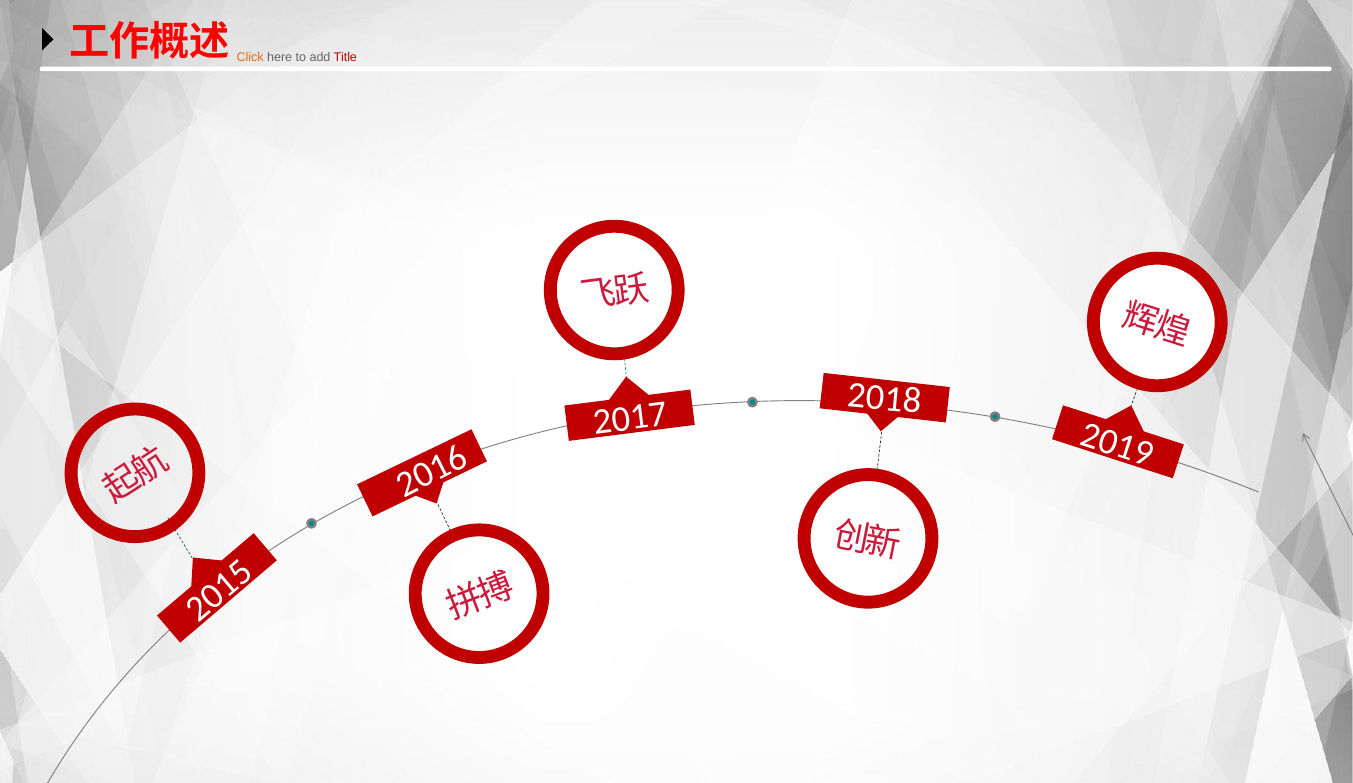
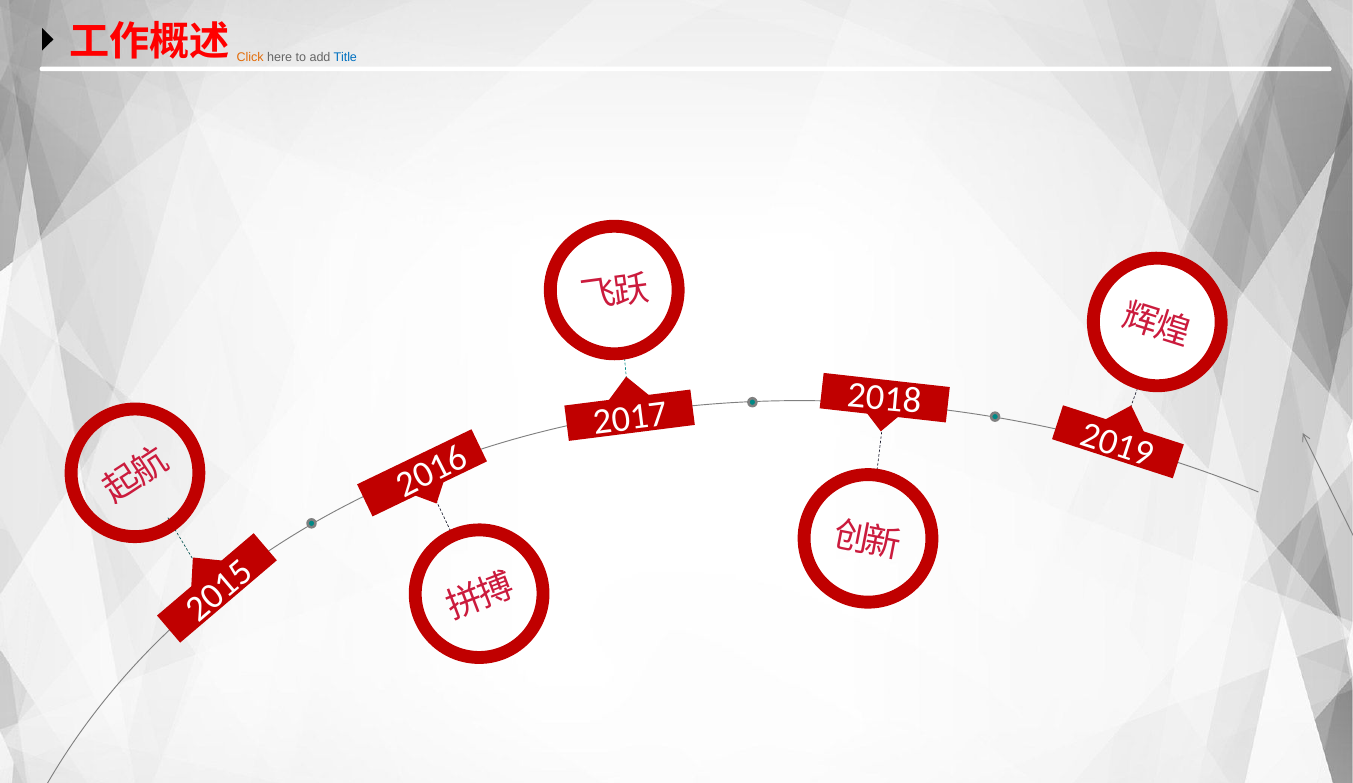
Title colour: red -> blue
